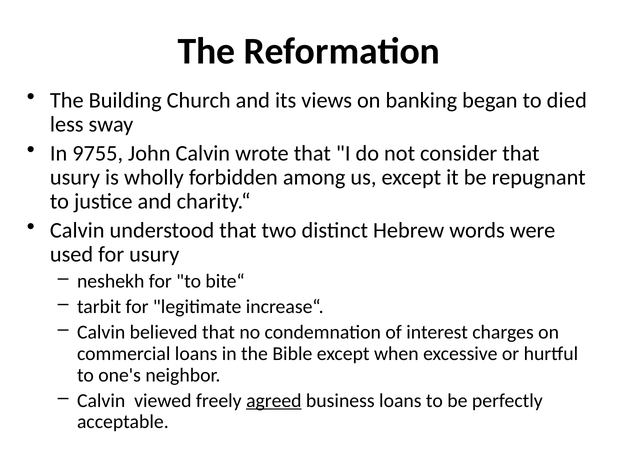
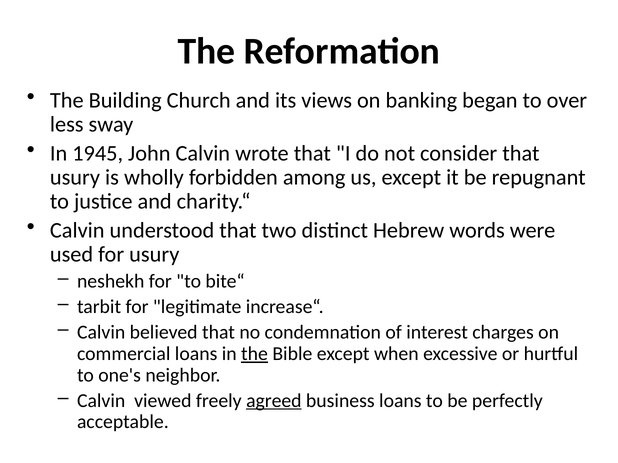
died: died -> over
9755: 9755 -> 1945
the at (254, 354) underline: none -> present
